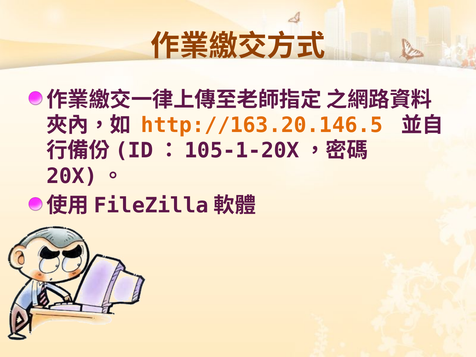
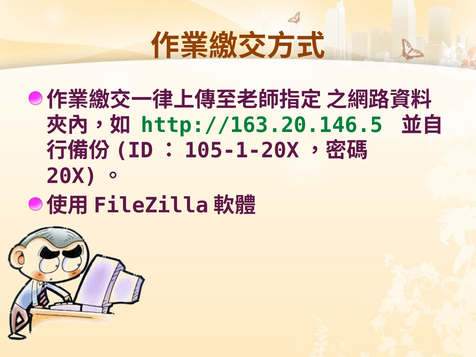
http://163.20.146.5 colour: orange -> green
